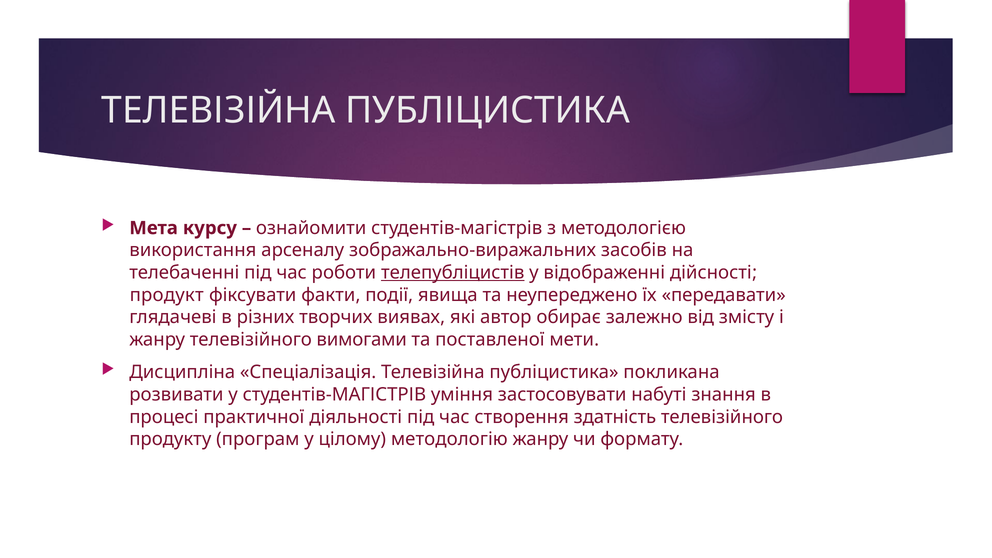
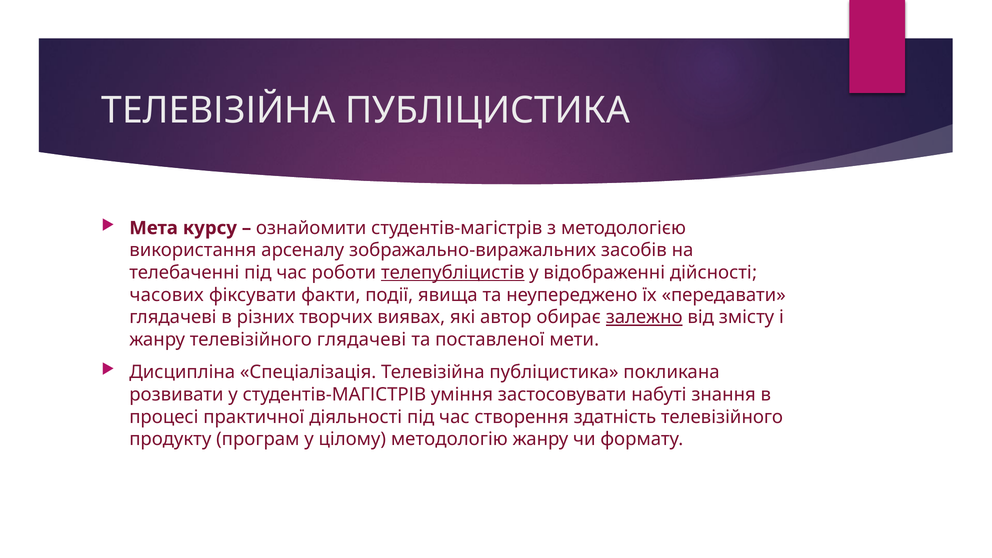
продукт: продукт -> часових
залежно underline: none -> present
телевізійного вимогами: вимогами -> глядачеві
